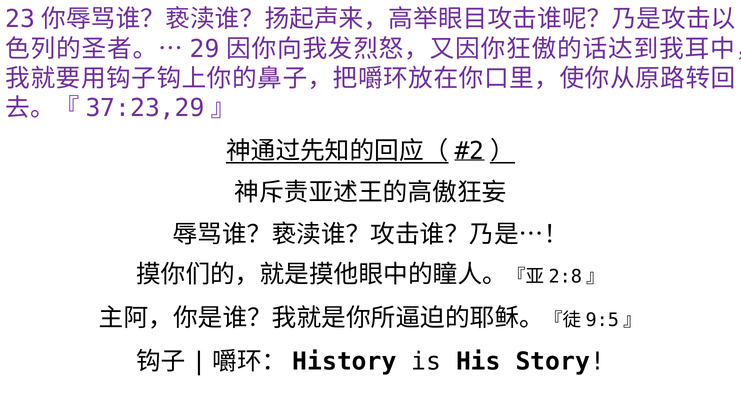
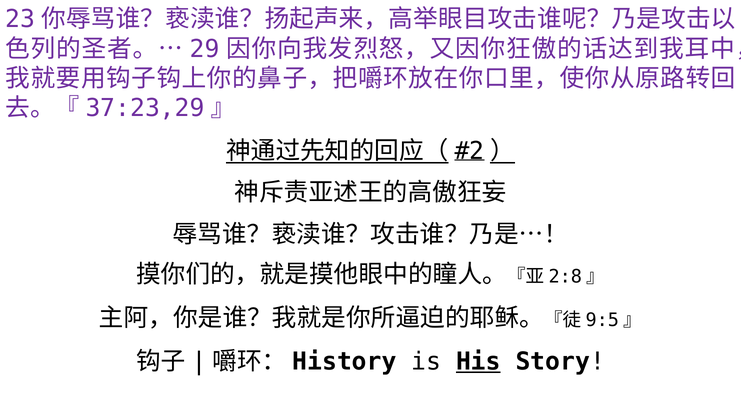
His underline: none -> present
